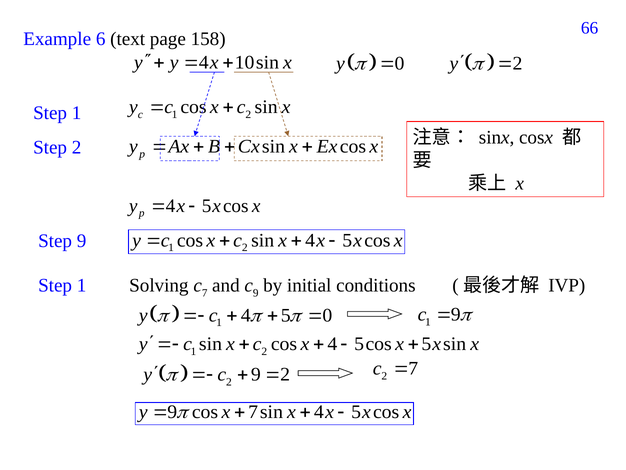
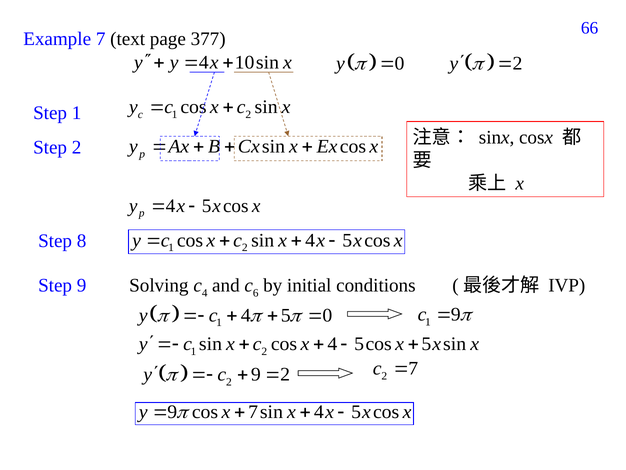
Example 6: 6 -> 7
158: 158 -> 377
Step 9: 9 -> 8
1 at (82, 285): 1 -> 9
7 at (205, 293): 7 -> 4
9 at (256, 293): 9 -> 6
